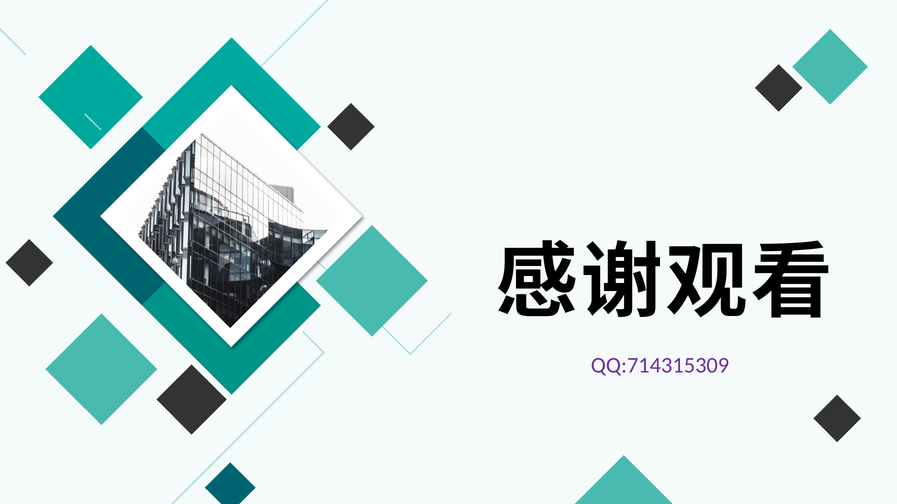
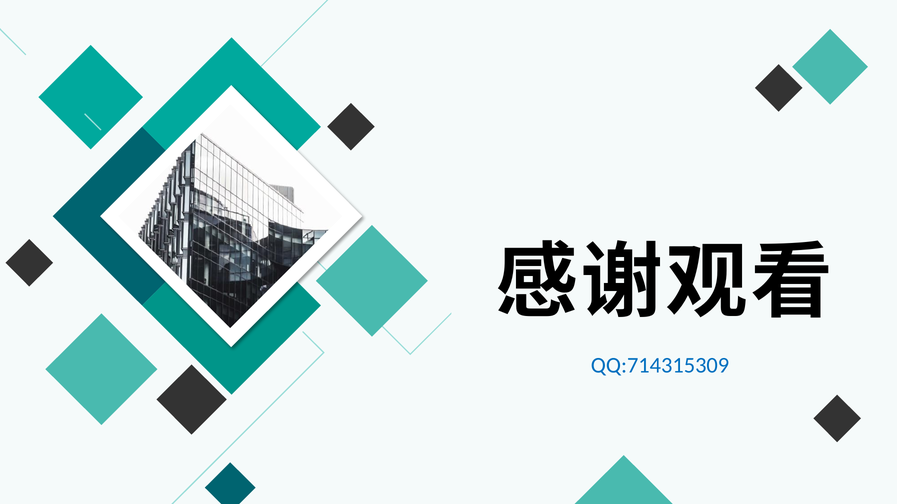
QQ:714315309 colour: purple -> blue
